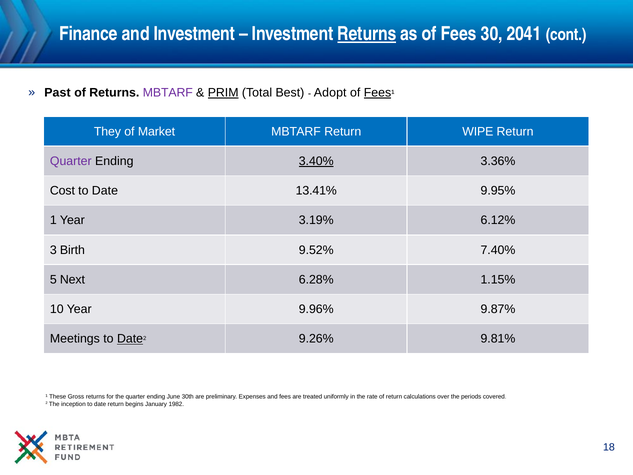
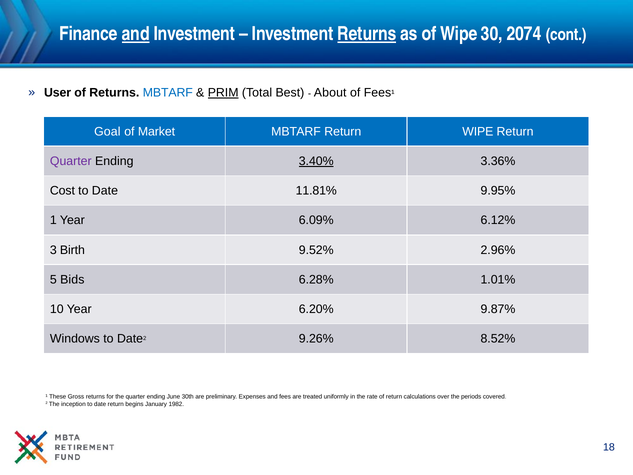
and at (136, 34) underline: none -> present
as of Fees: Fees -> Wipe
2041: 2041 -> 2074
Past: Past -> User
MBTARF at (168, 93) colour: purple -> blue
Adopt: Adopt -> About
Fees at (378, 93) underline: present -> none
They: They -> Goal
13.41%: 13.41% -> 11.81%
3.19%: 3.19% -> 6.09%
7.40%: 7.40% -> 2.96%
Next: Next -> Bids
1.15%: 1.15% -> 1.01%
9.96%: 9.96% -> 6.20%
Meetings: Meetings -> Windows
Date at (130, 339) underline: present -> none
9.81%: 9.81% -> 8.52%
